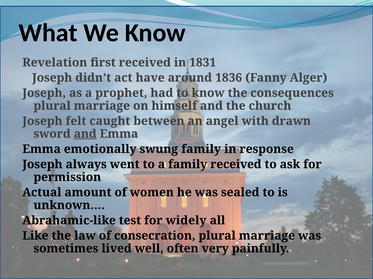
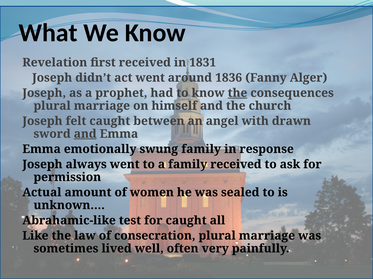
act have: have -> went
the at (238, 93) underline: none -> present
for widely: widely -> caught
